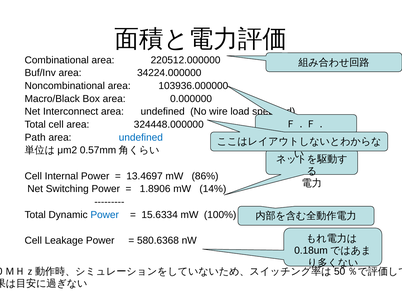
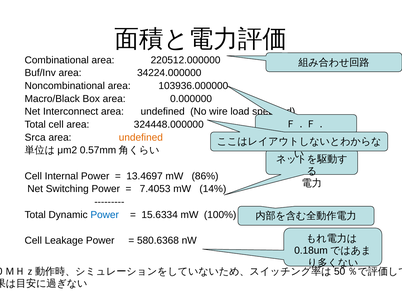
Path: Path -> Srca
undefined at (141, 137) colour: blue -> orange
1.8906: 1.8906 -> 7.4053
